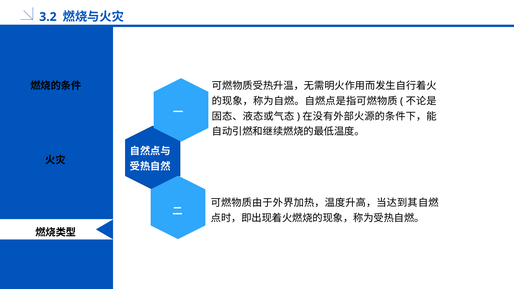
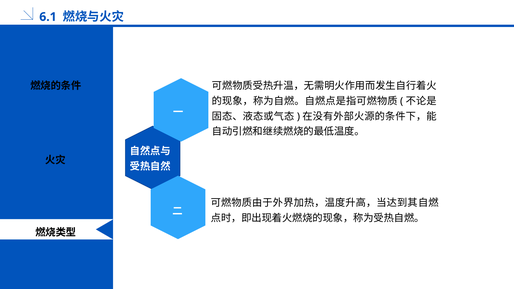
3.2: 3.2 -> 6.1
